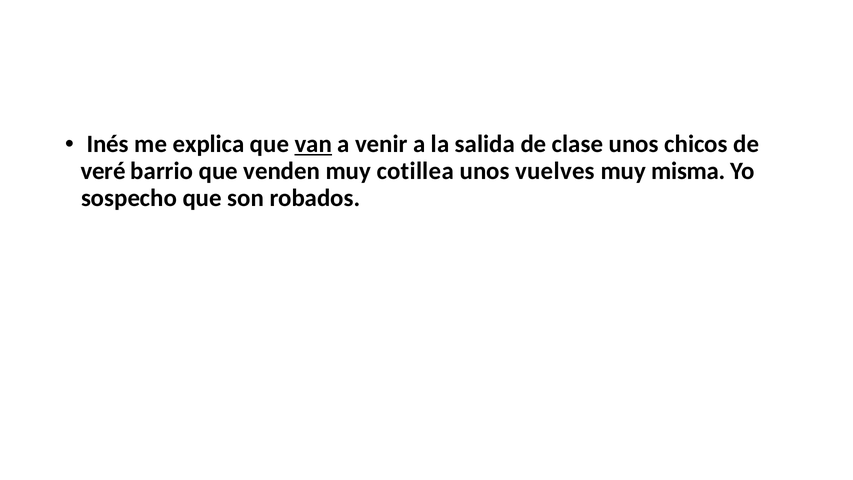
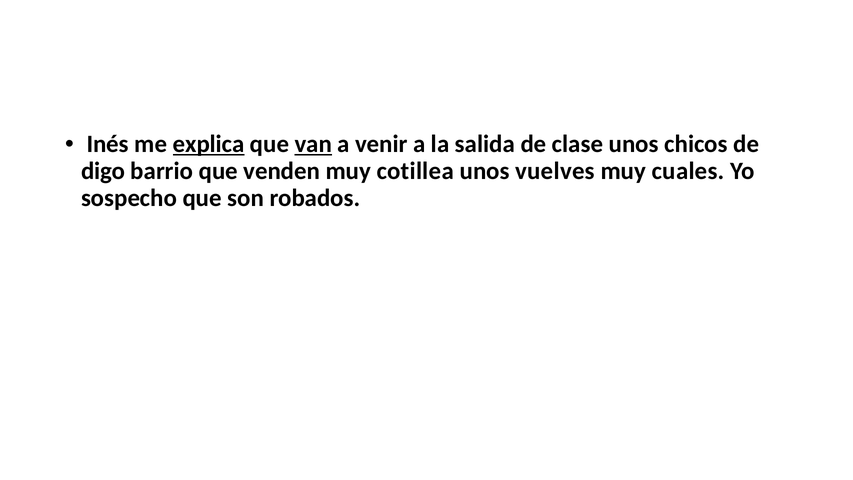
explica underline: none -> present
veré: veré -> digo
misma: misma -> cuales
